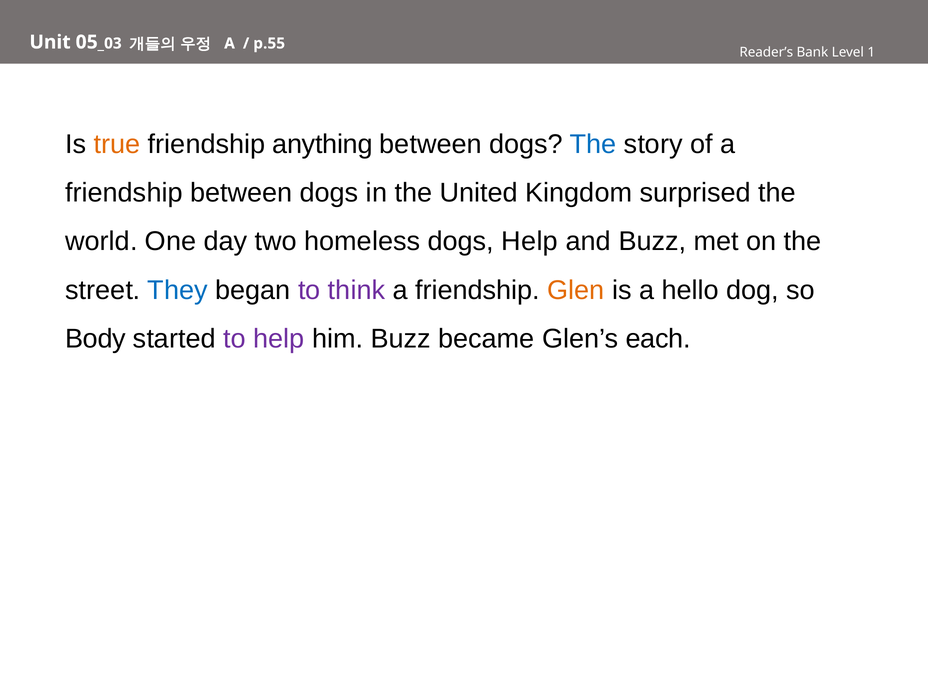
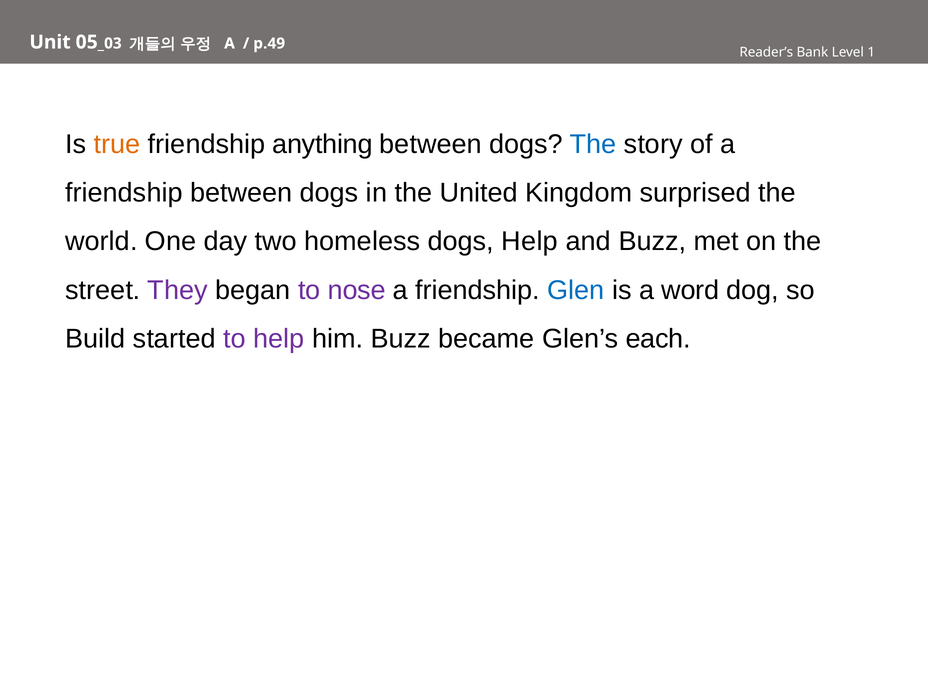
p.55: p.55 -> p.49
They colour: blue -> purple
think: think -> nose
Glen colour: orange -> blue
hello: hello -> word
Body: Body -> Build
